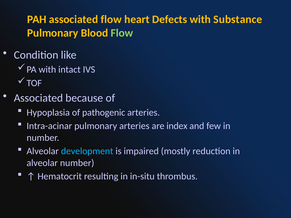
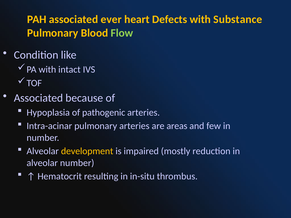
associated flow: flow -> ever
index: index -> areas
development colour: light blue -> yellow
